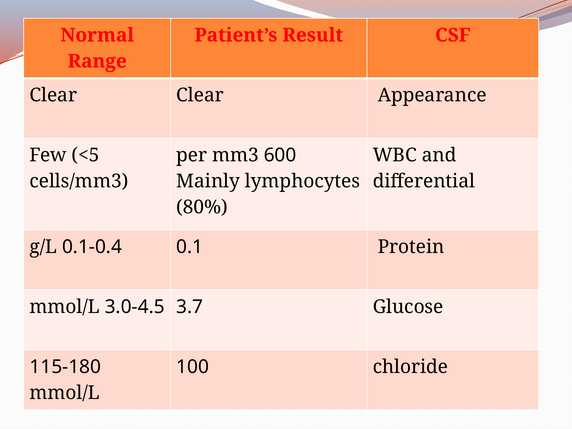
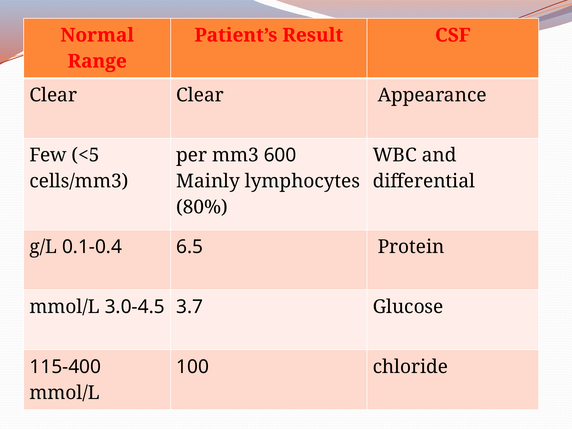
0.1: 0.1 -> 6.5
115-180: 115-180 -> 115-400
